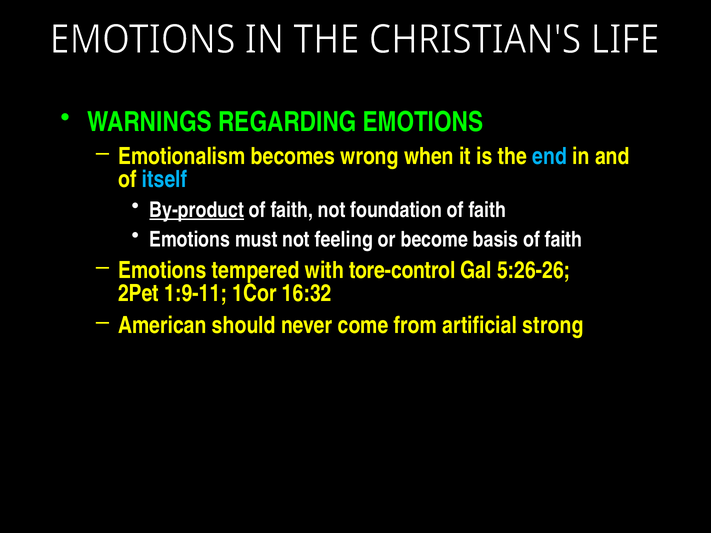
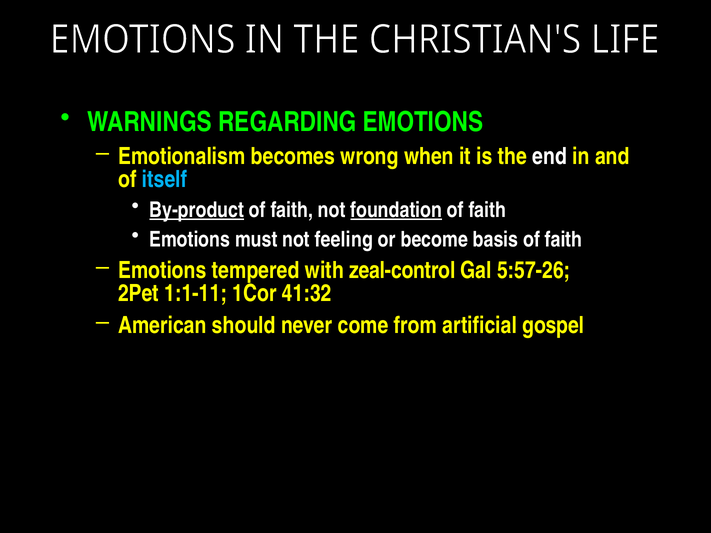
end colour: light blue -> white
foundation underline: none -> present
tore-control: tore-control -> zeal-control
5:26-26: 5:26-26 -> 5:57-26
1:9-11: 1:9-11 -> 1:1-11
16:32: 16:32 -> 41:32
strong: strong -> gospel
